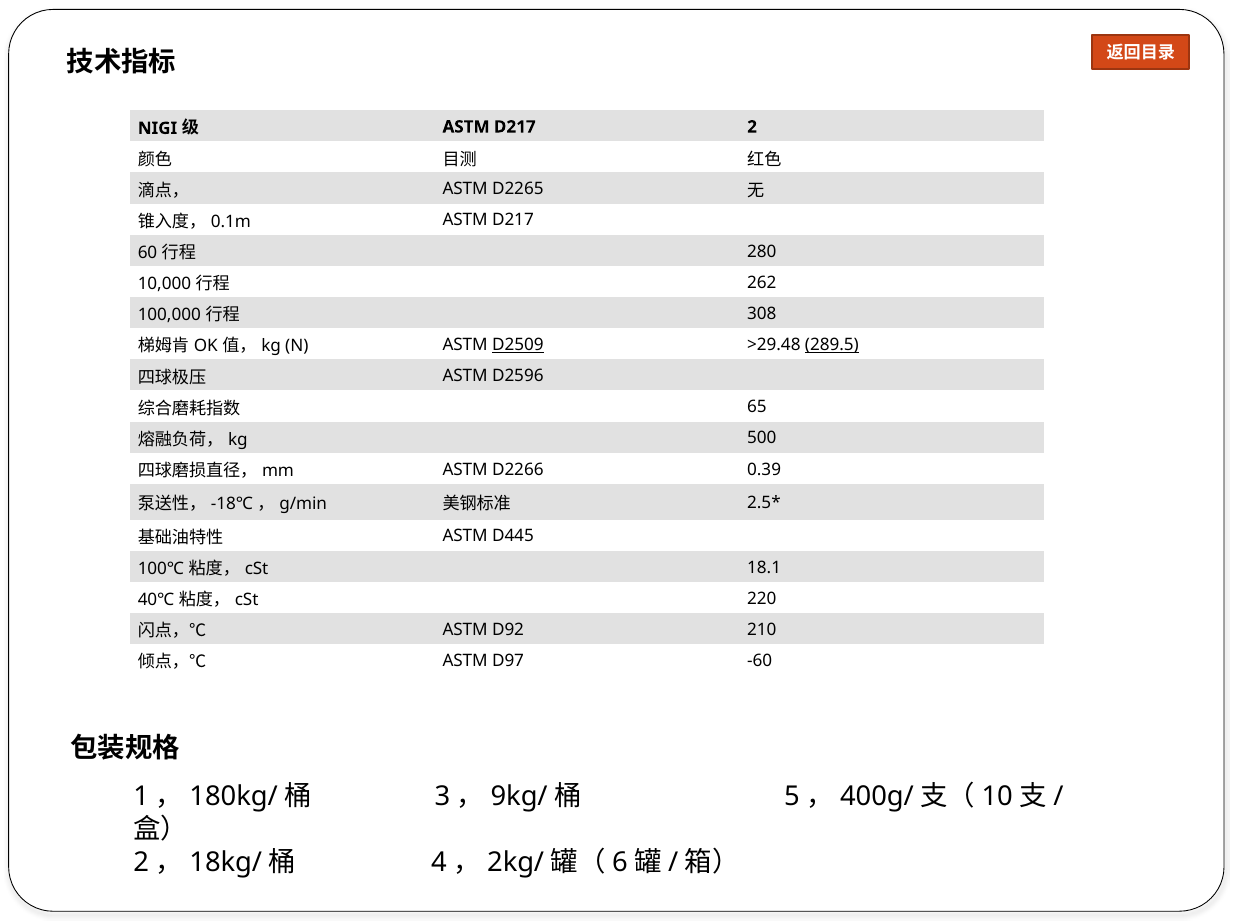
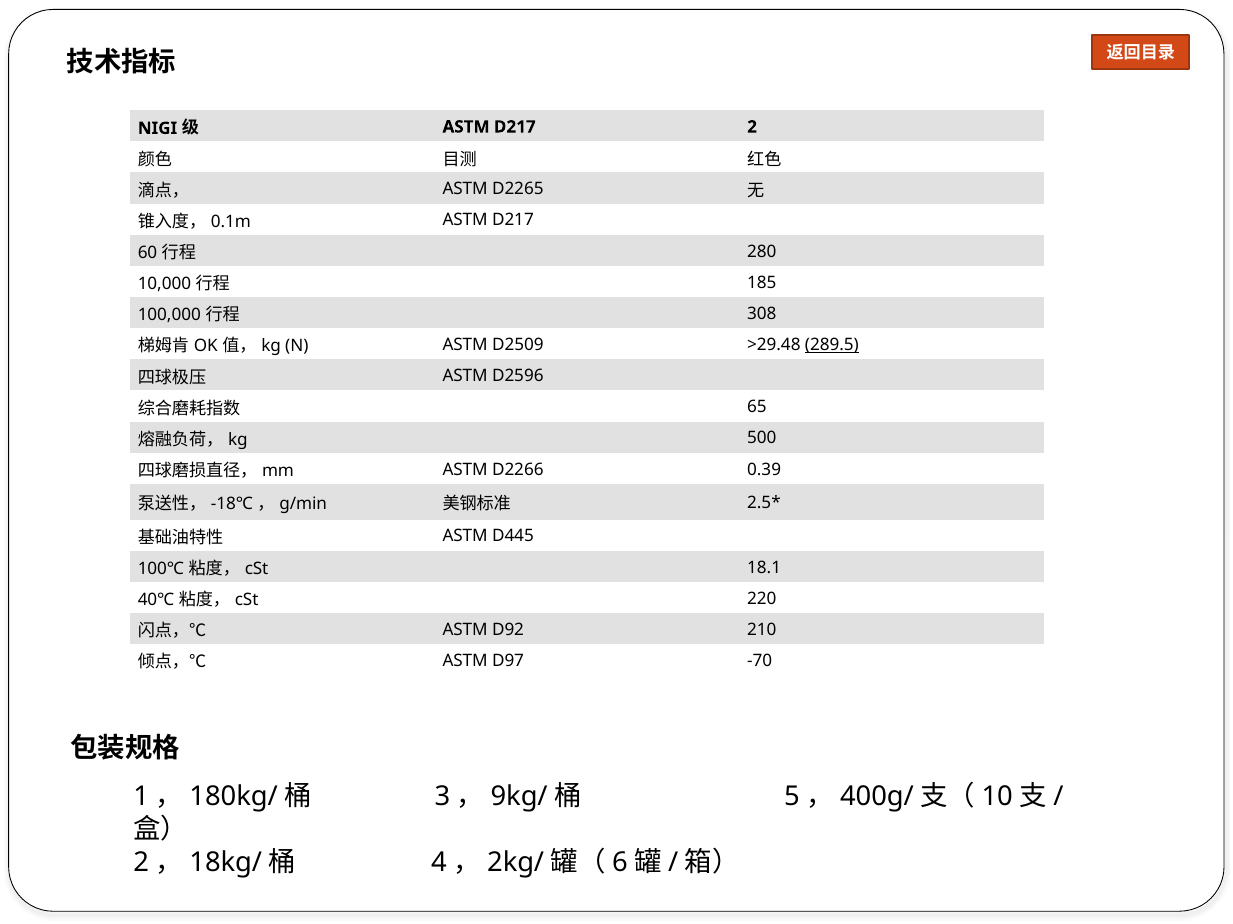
262: 262 -> 185
D2509 underline: present -> none
-60: -60 -> -70
